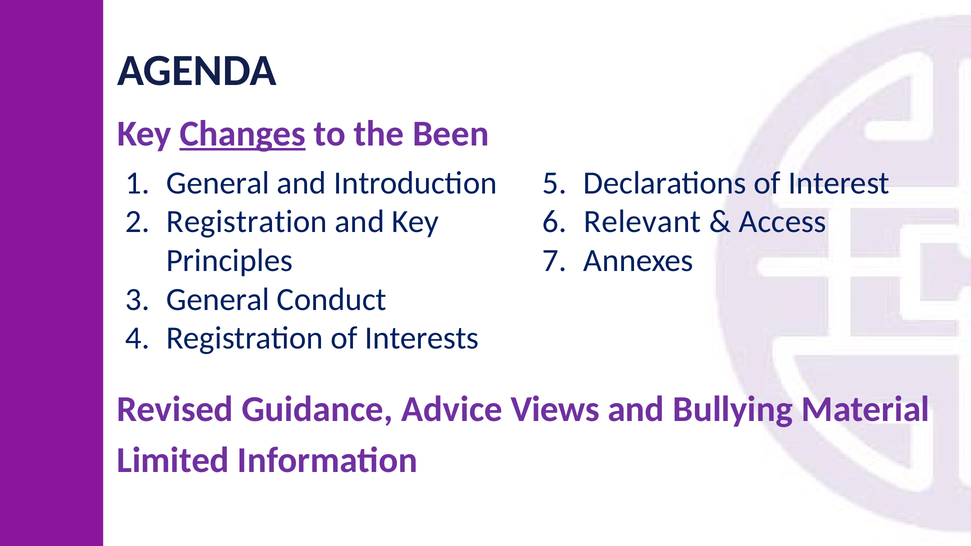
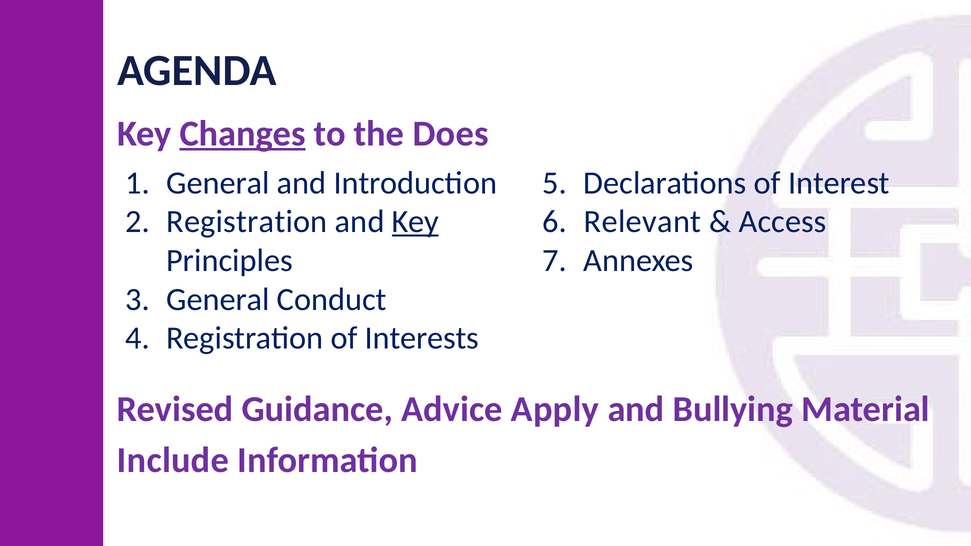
Been: Been -> Does
Key at (415, 222) underline: none -> present
Views: Views -> Apply
Limited: Limited -> Include
